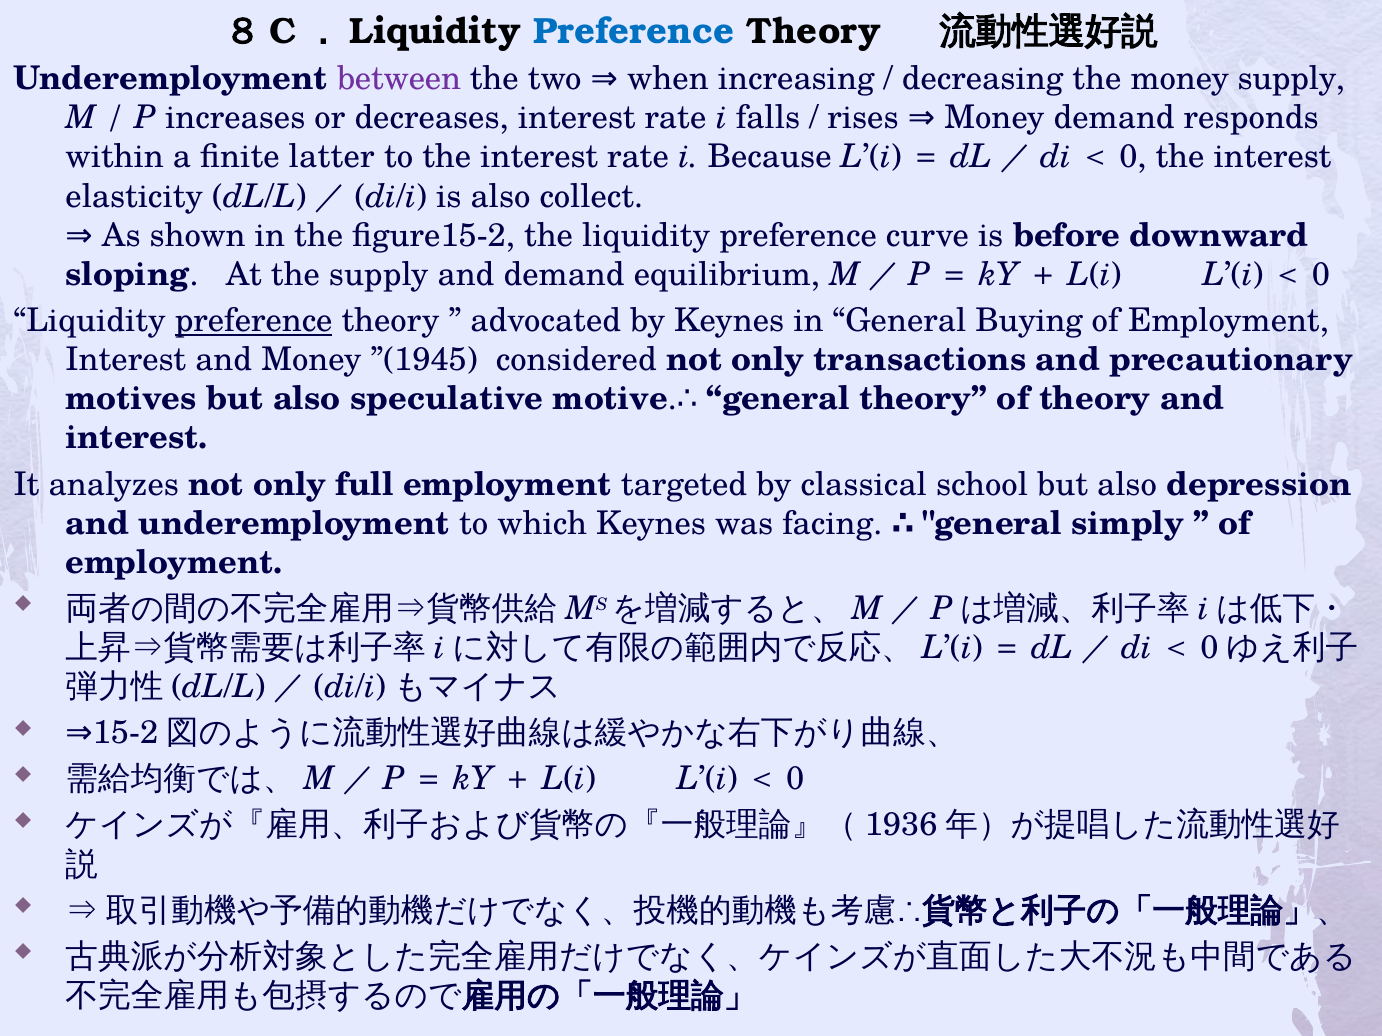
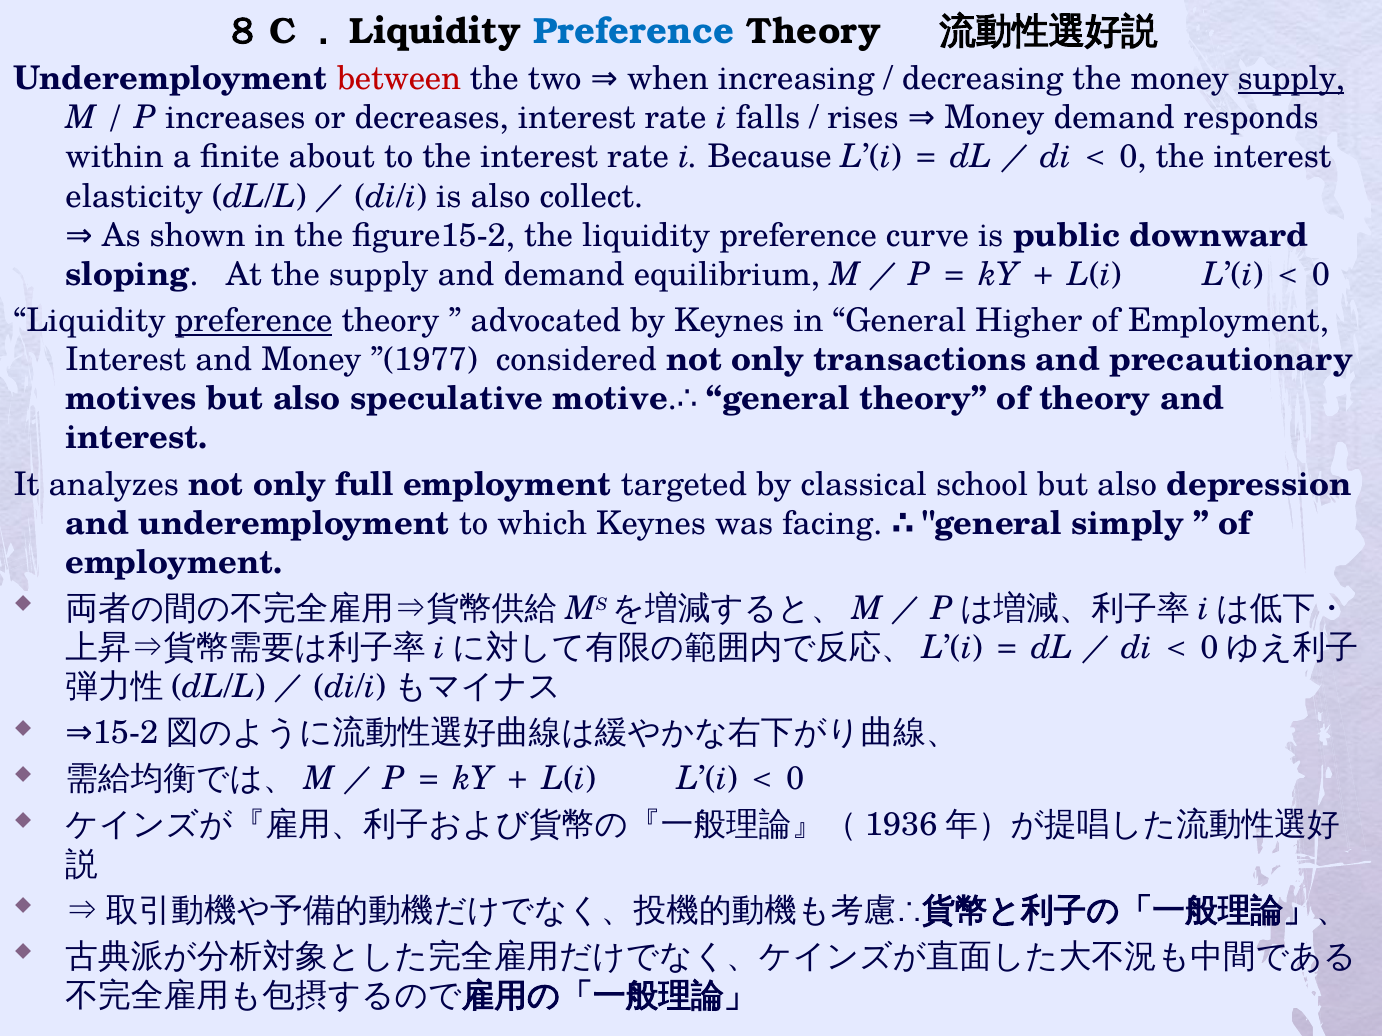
between colour: purple -> red
supply at (1291, 79) underline: none -> present
latter: latter -> about
before: before -> public
Buying: Buying -> Higher
”(1945: ”(1945 -> ”(1977
